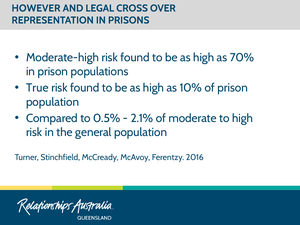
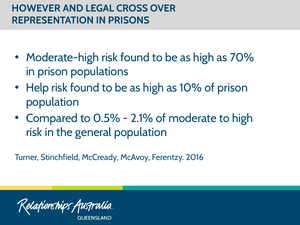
True: True -> Help
